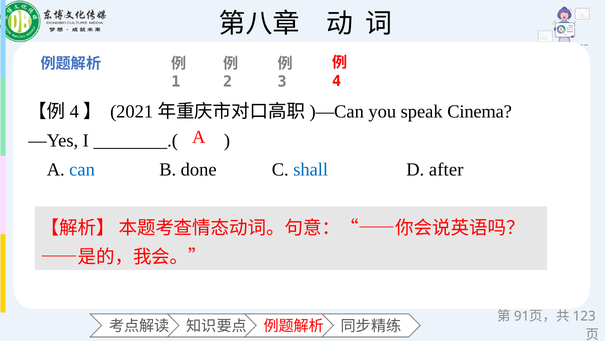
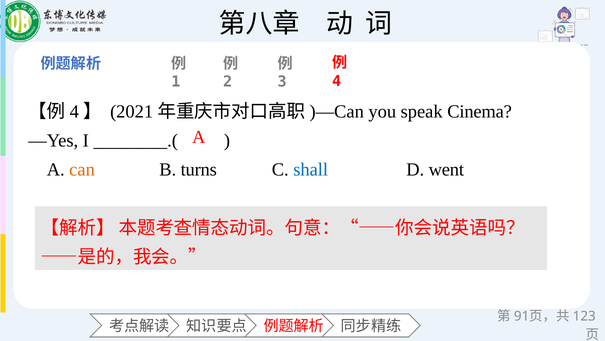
can colour: blue -> orange
done: done -> turns
after: after -> went
